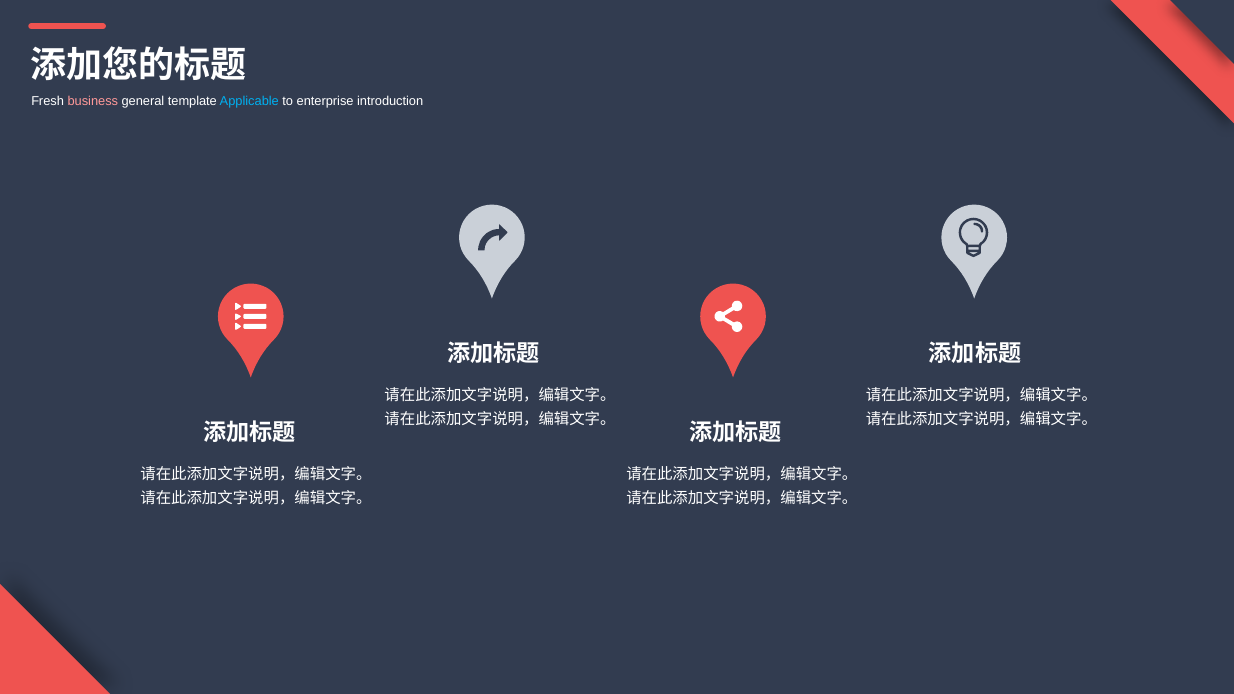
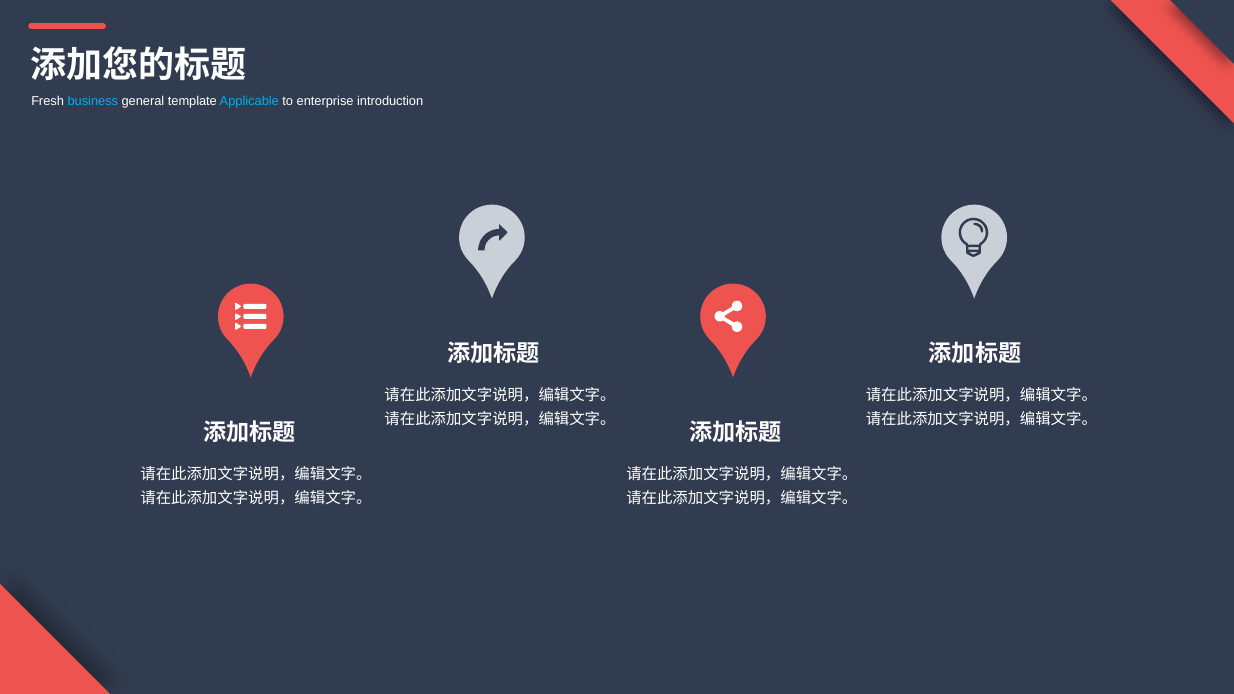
business colour: pink -> light blue
